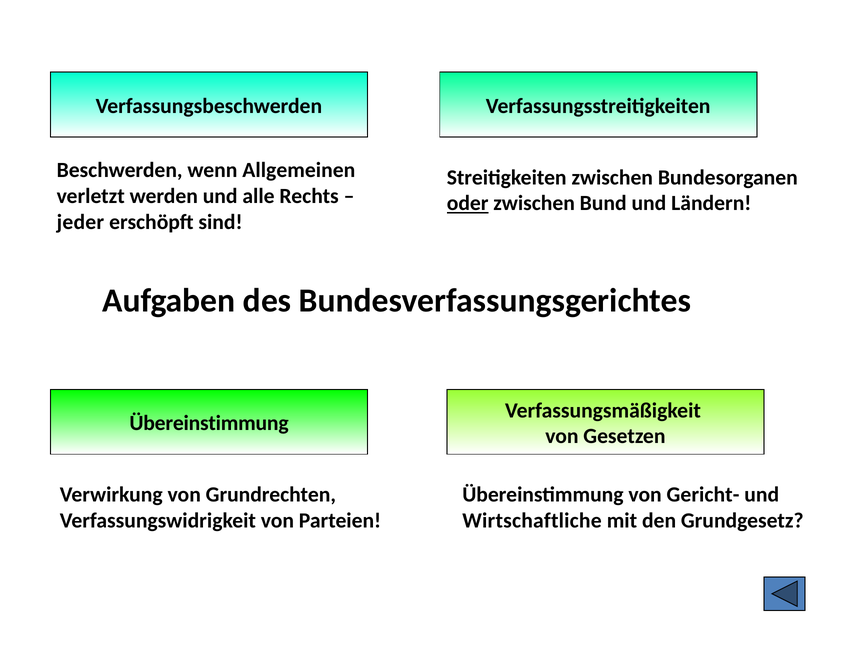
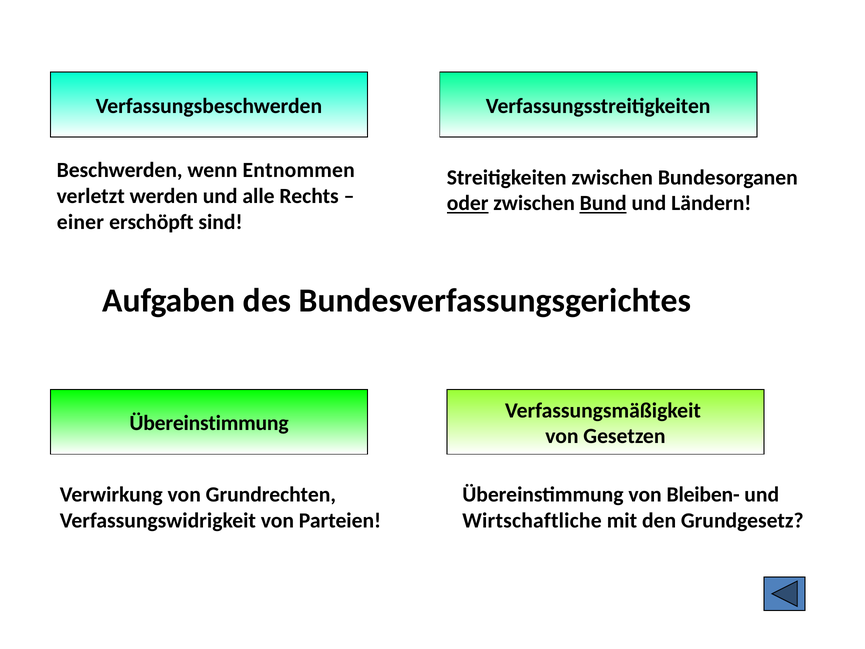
Allgemeinen: Allgemeinen -> Entnommen
Bund underline: none -> present
jeder: jeder -> einer
Gericht-: Gericht- -> Bleiben-
